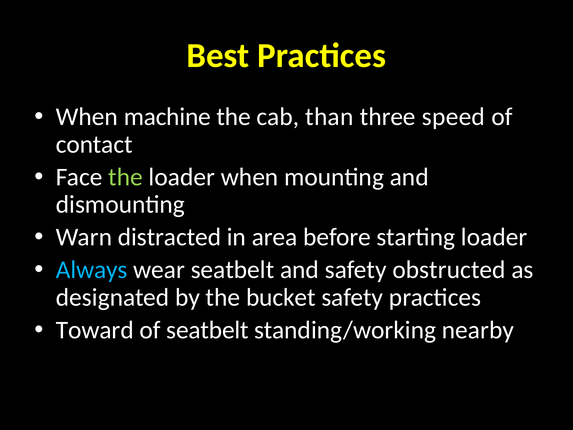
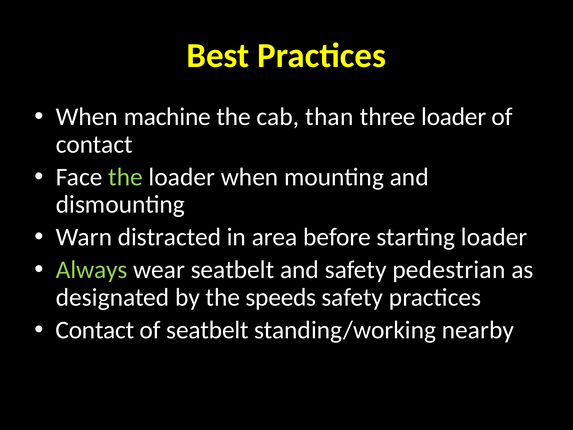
three speed: speed -> loader
Always colour: light blue -> light green
obstructed: obstructed -> pedestrian
bucket: bucket -> speeds
Toward at (95, 330): Toward -> Contact
